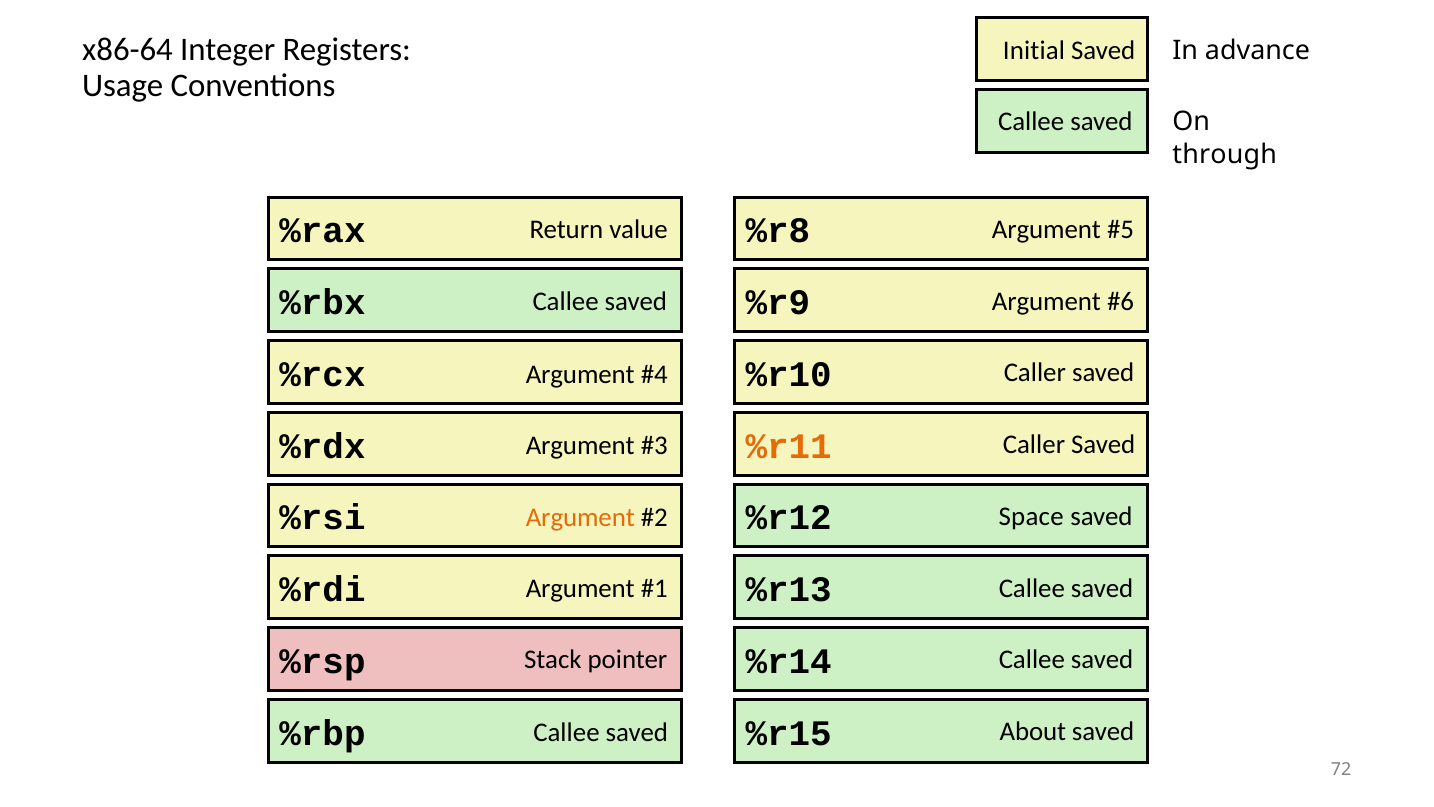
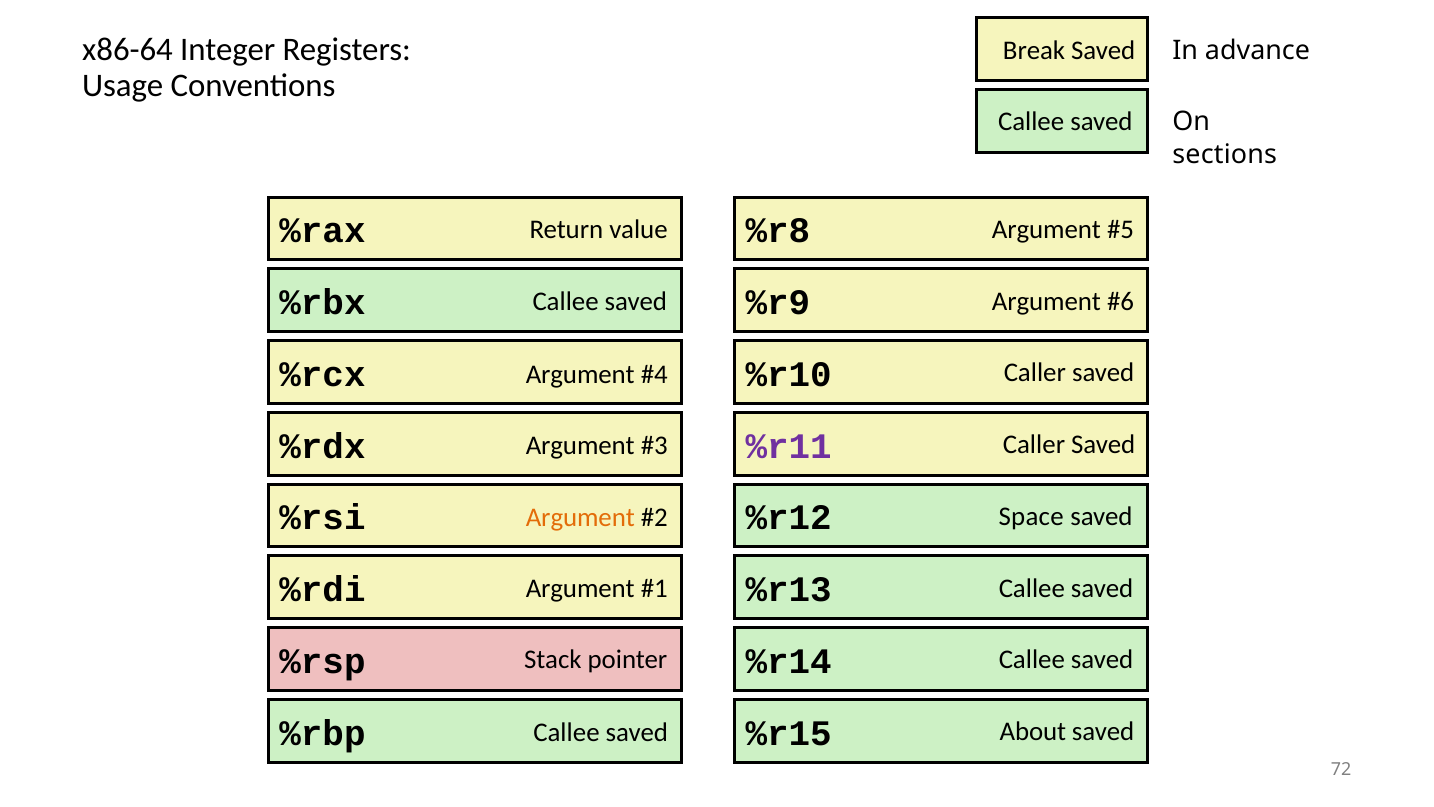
Initial: Initial -> Break
through: through -> sections
%r11 colour: orange -> purple
